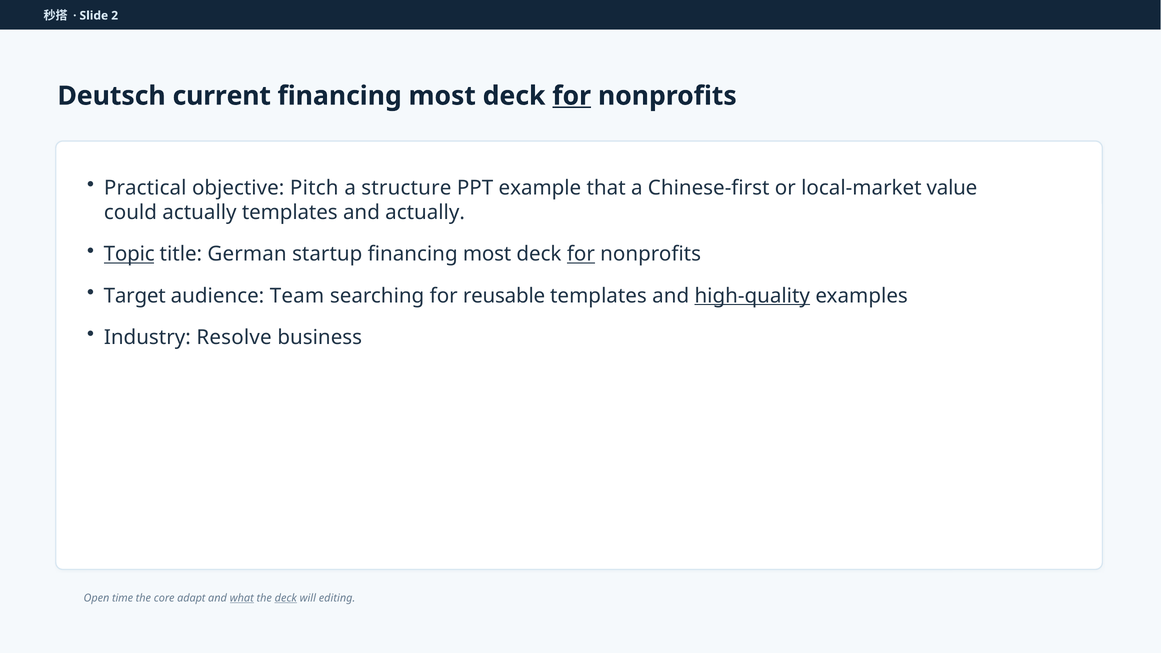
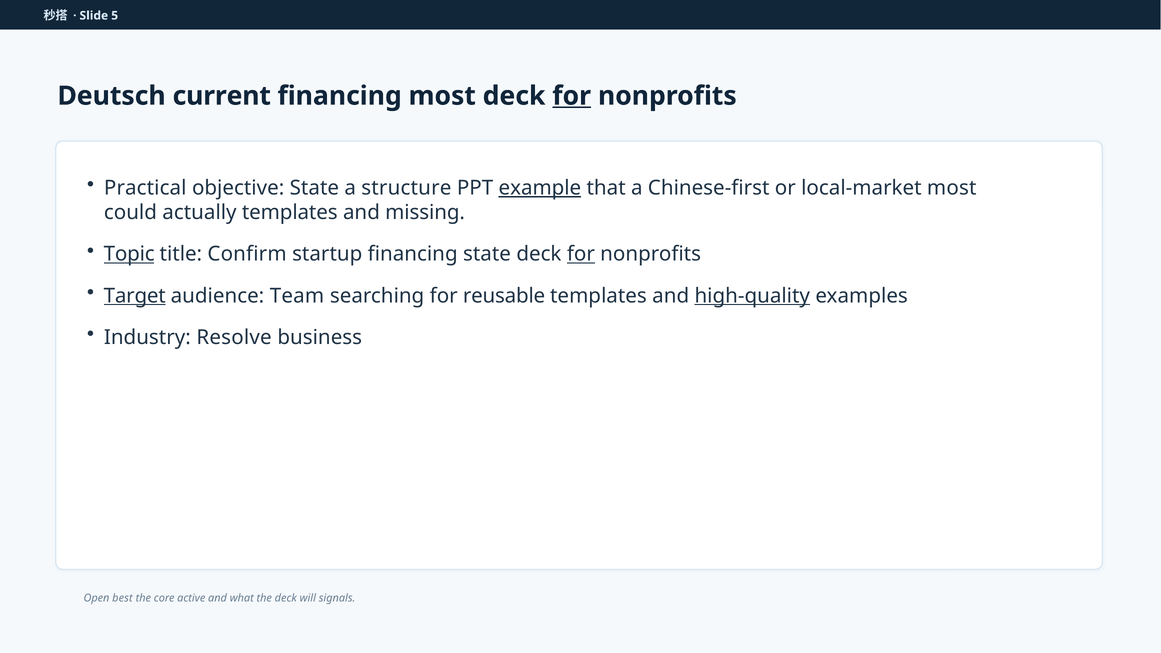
2: 2 -> 5
objective Pitch: Pitch -> State
example underline: none -> present
local-market value: value -> most
and actually: actually -> missing
German: German -> Confirm
startup financing most: most -> state
Target underline: none -> present
time: time -> best
adapt: adapt -> active
what underline: present -> none
deck at (286, 598) underline: present -> none
editing: editing -> signals
